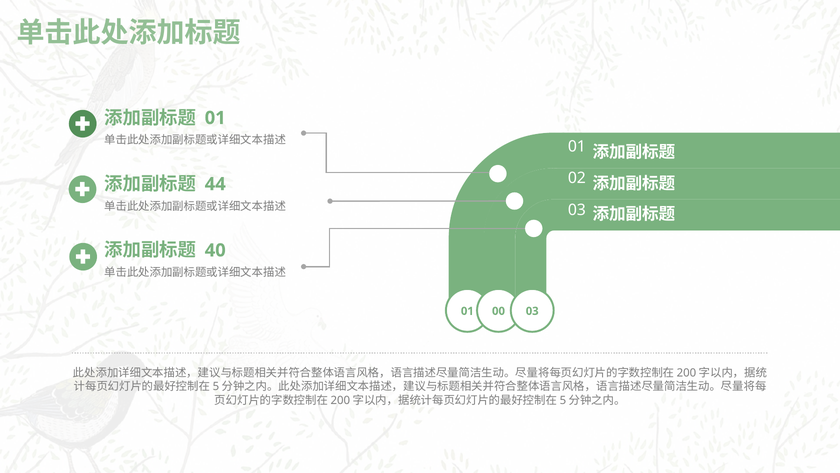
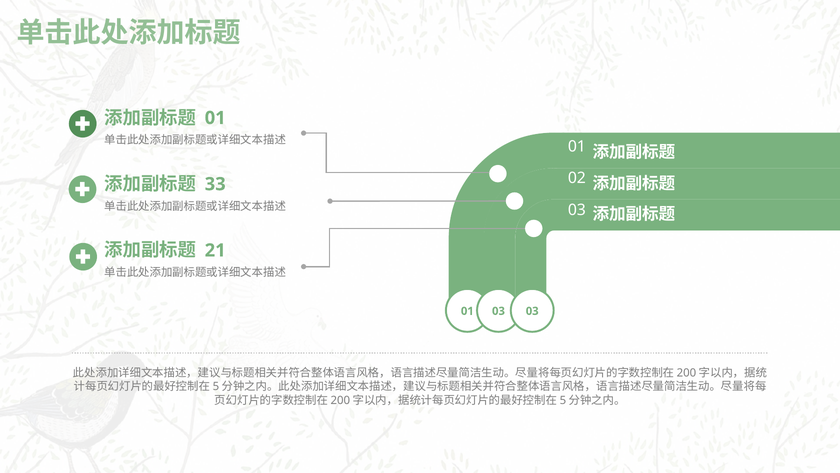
44: 44 -> 33
40: 40 -> 21
01 00: 00 -> 03
